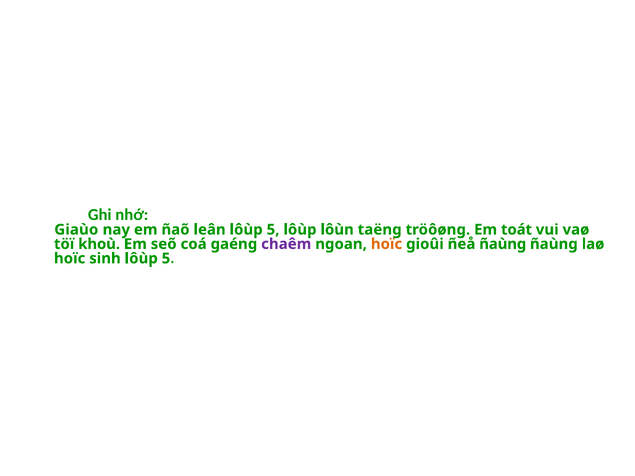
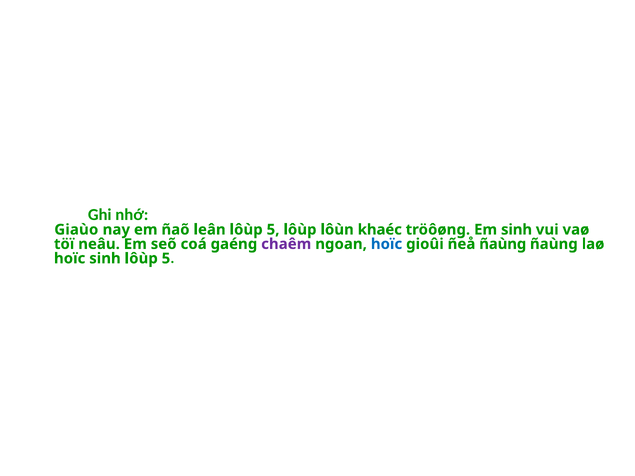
taëng: taëng -> khaéc
Em toát: toát -> sinh
khoù: khoù -> neâu
hoïc at (387, 244) colour: orange -> blue
